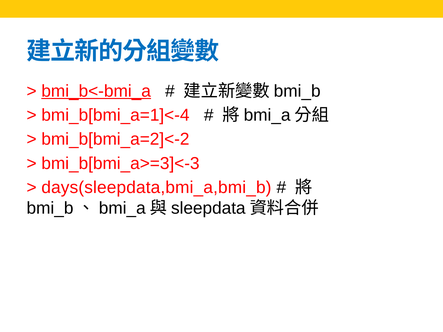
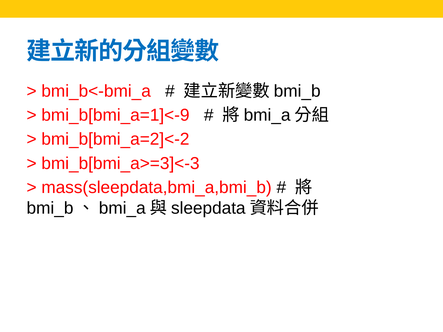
bmi_b<-bmi_a underline: present -> none
bmi_b[bmi_a=1]<-4: bmi_b[bmi_a=1]<-4 -> bmi_b[bmi_a=1]<-9
days(sleepdata,bmi_a,bmi_b: days(sleepdata,bmi_a,bmi_b -> mass(sleepdata,bmi_a,bmi_b
